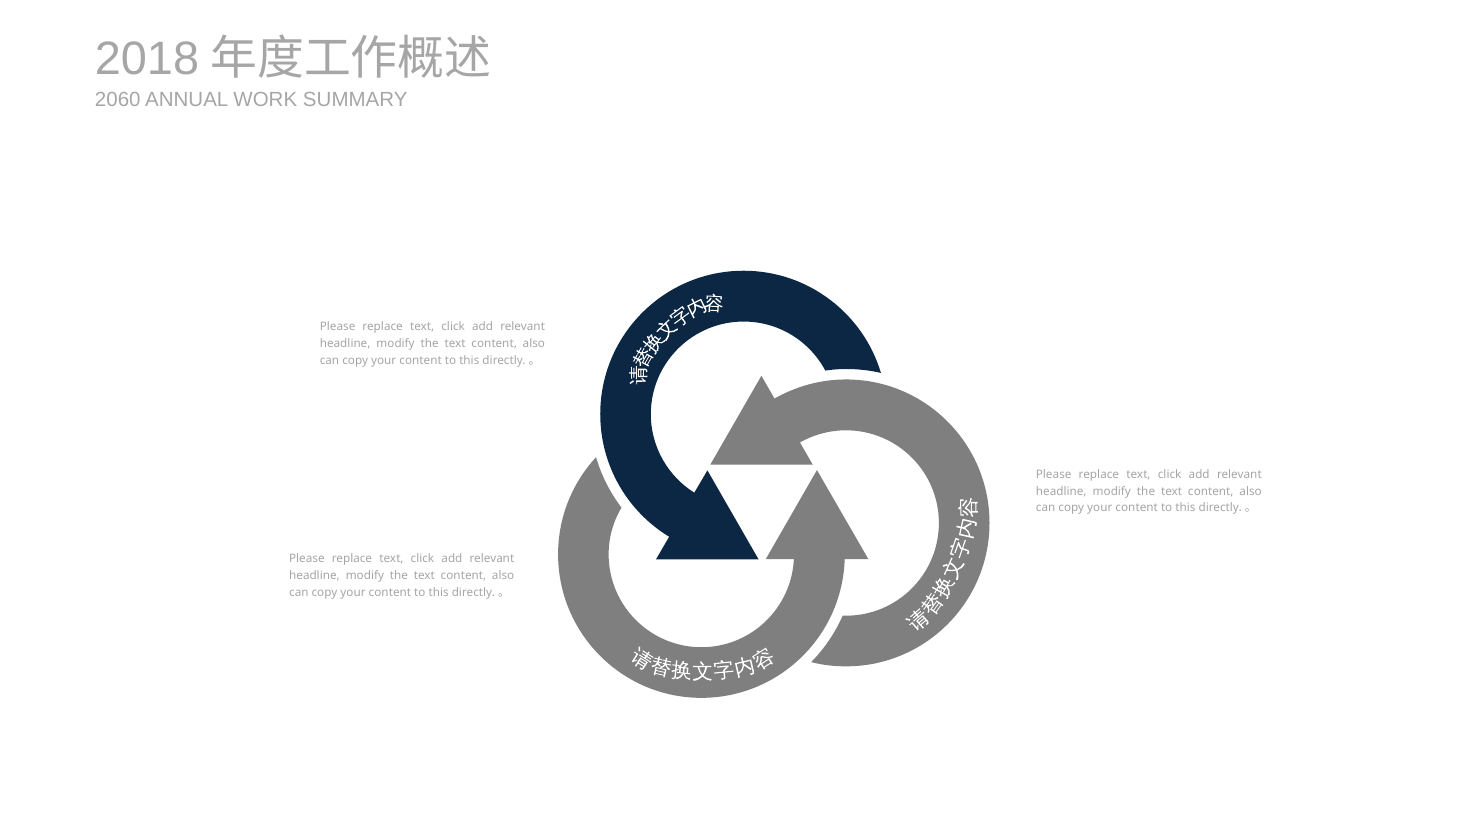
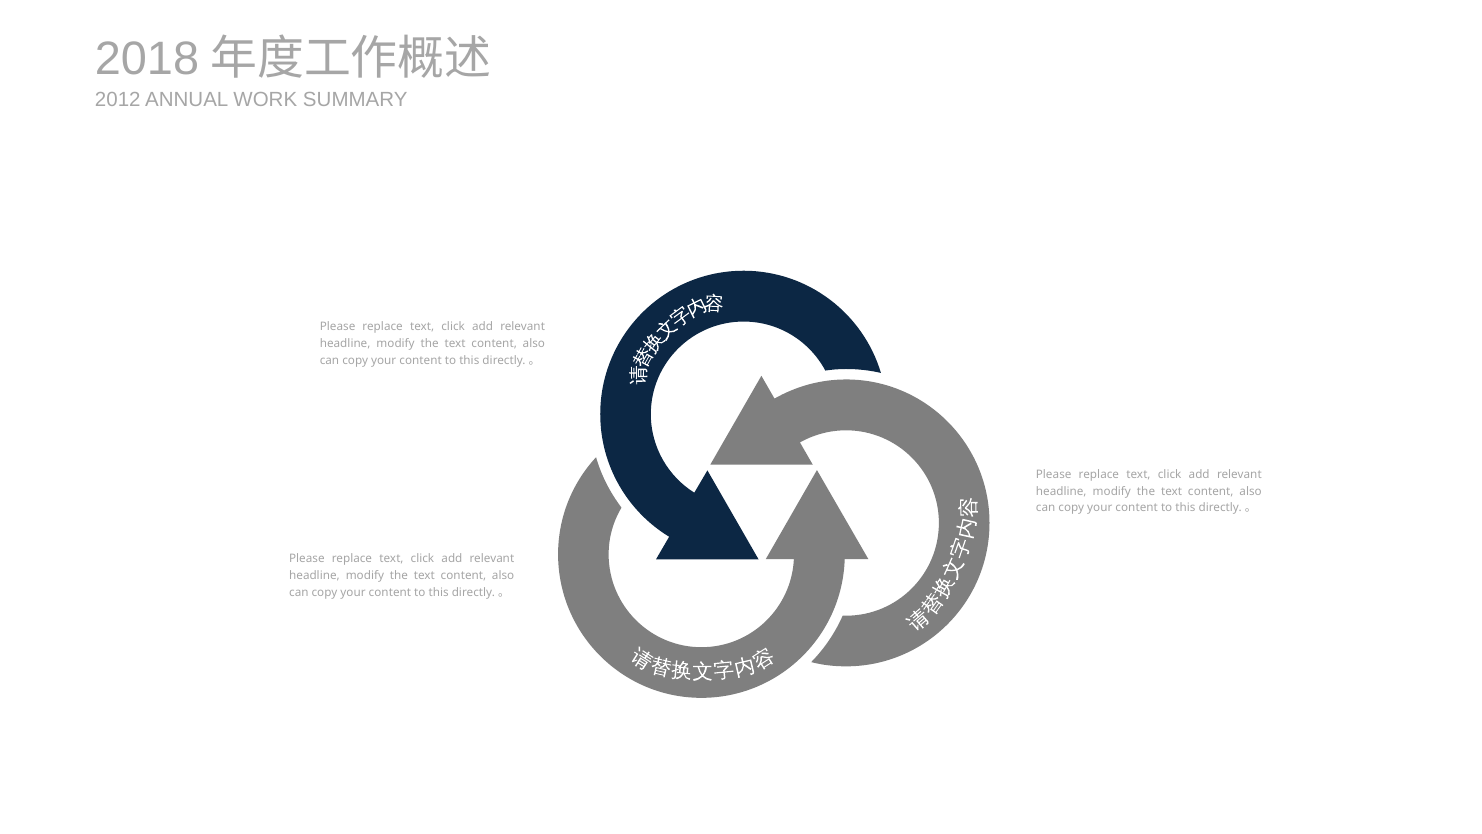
2060: 2060 -> 2012
